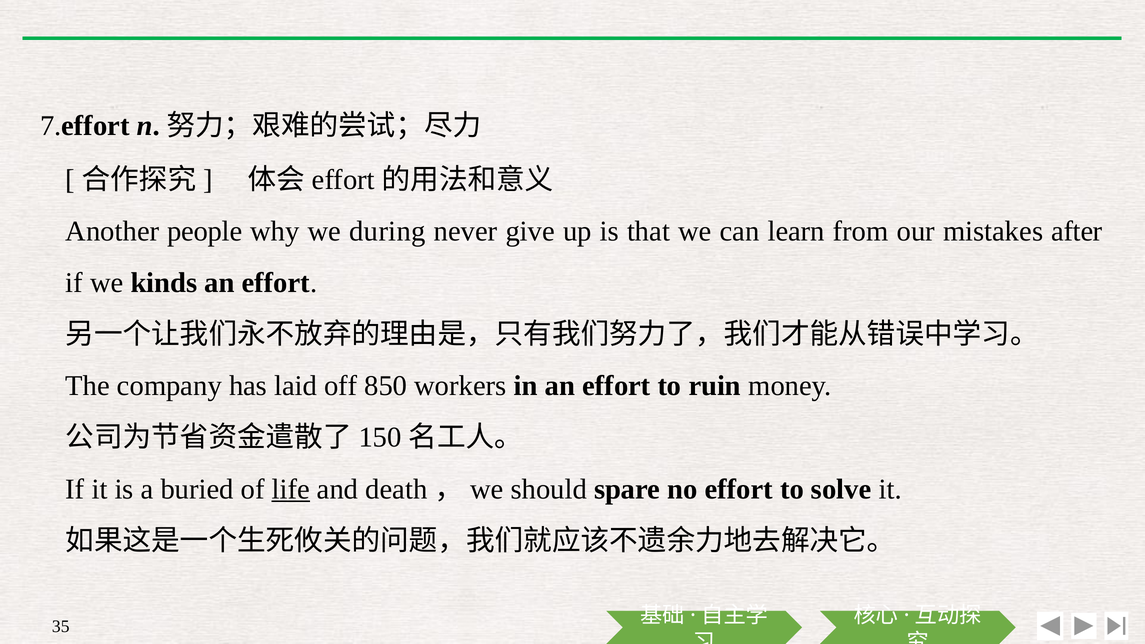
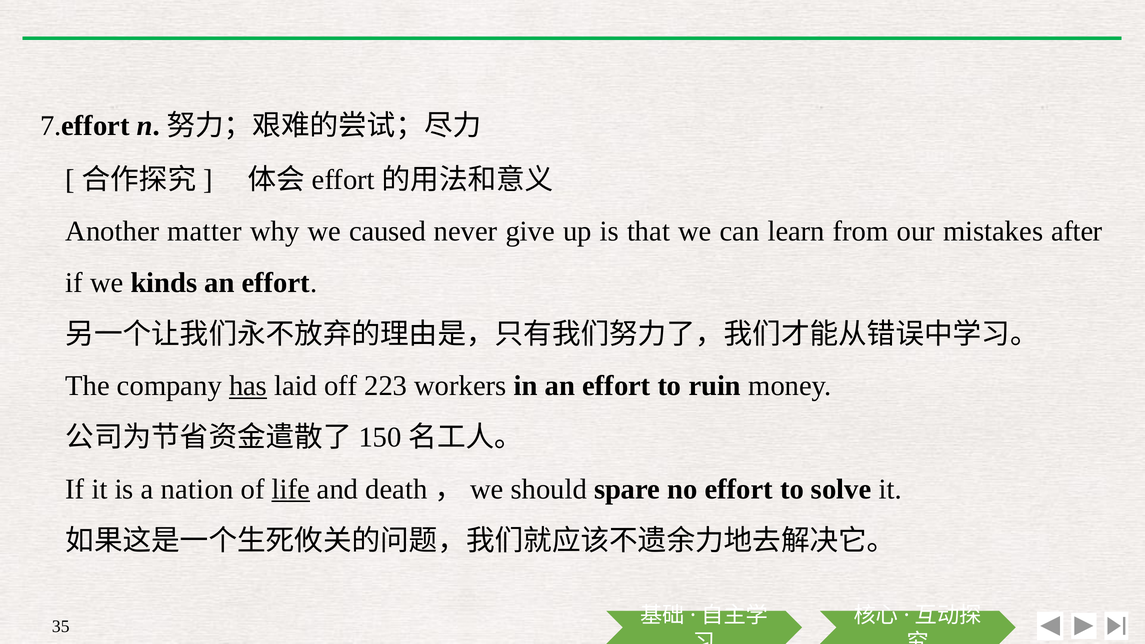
people: people -> matter
during: during -> caused
has underline: none -> present
850: 850 -> 223
buried: buried -> nation
